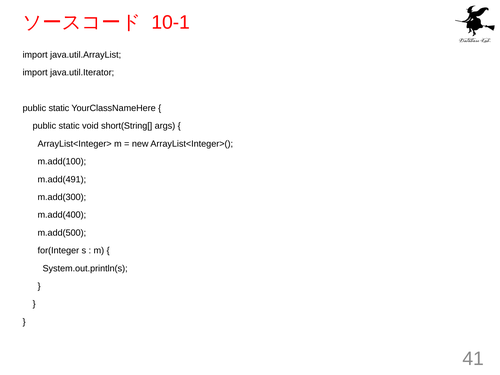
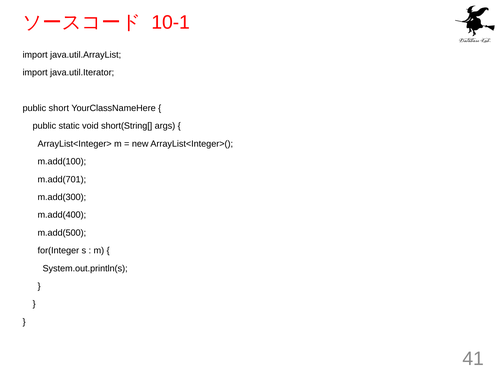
static at (59, 108): static -> short
m.add(491: m.add(491 -> m.add(701
